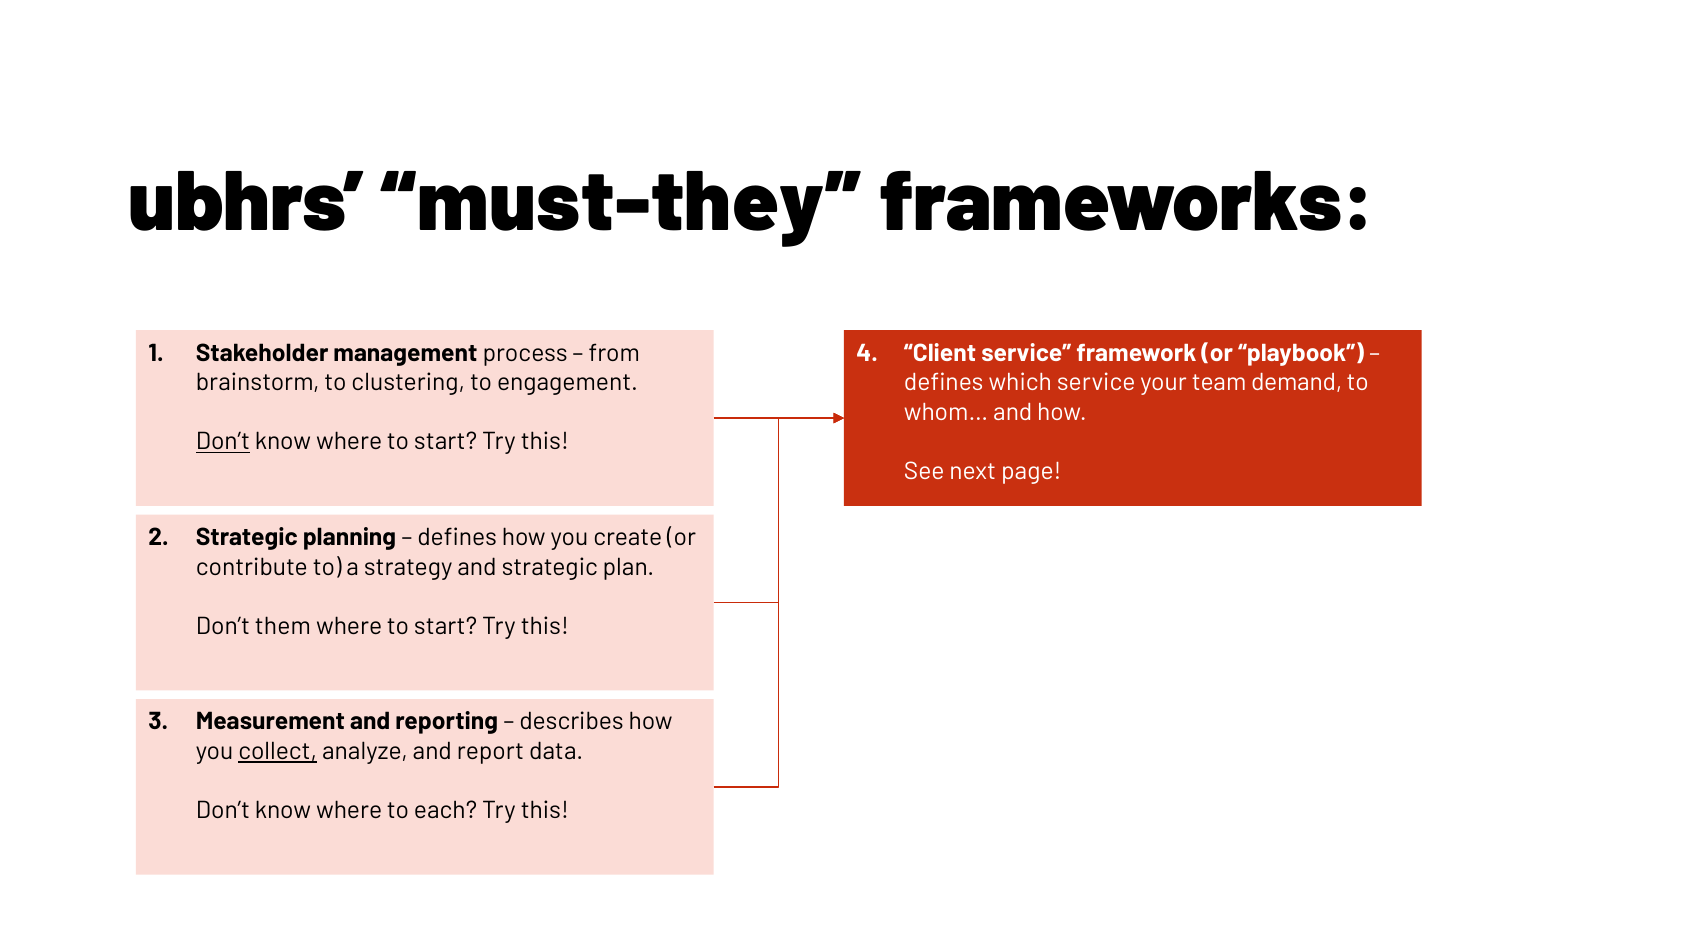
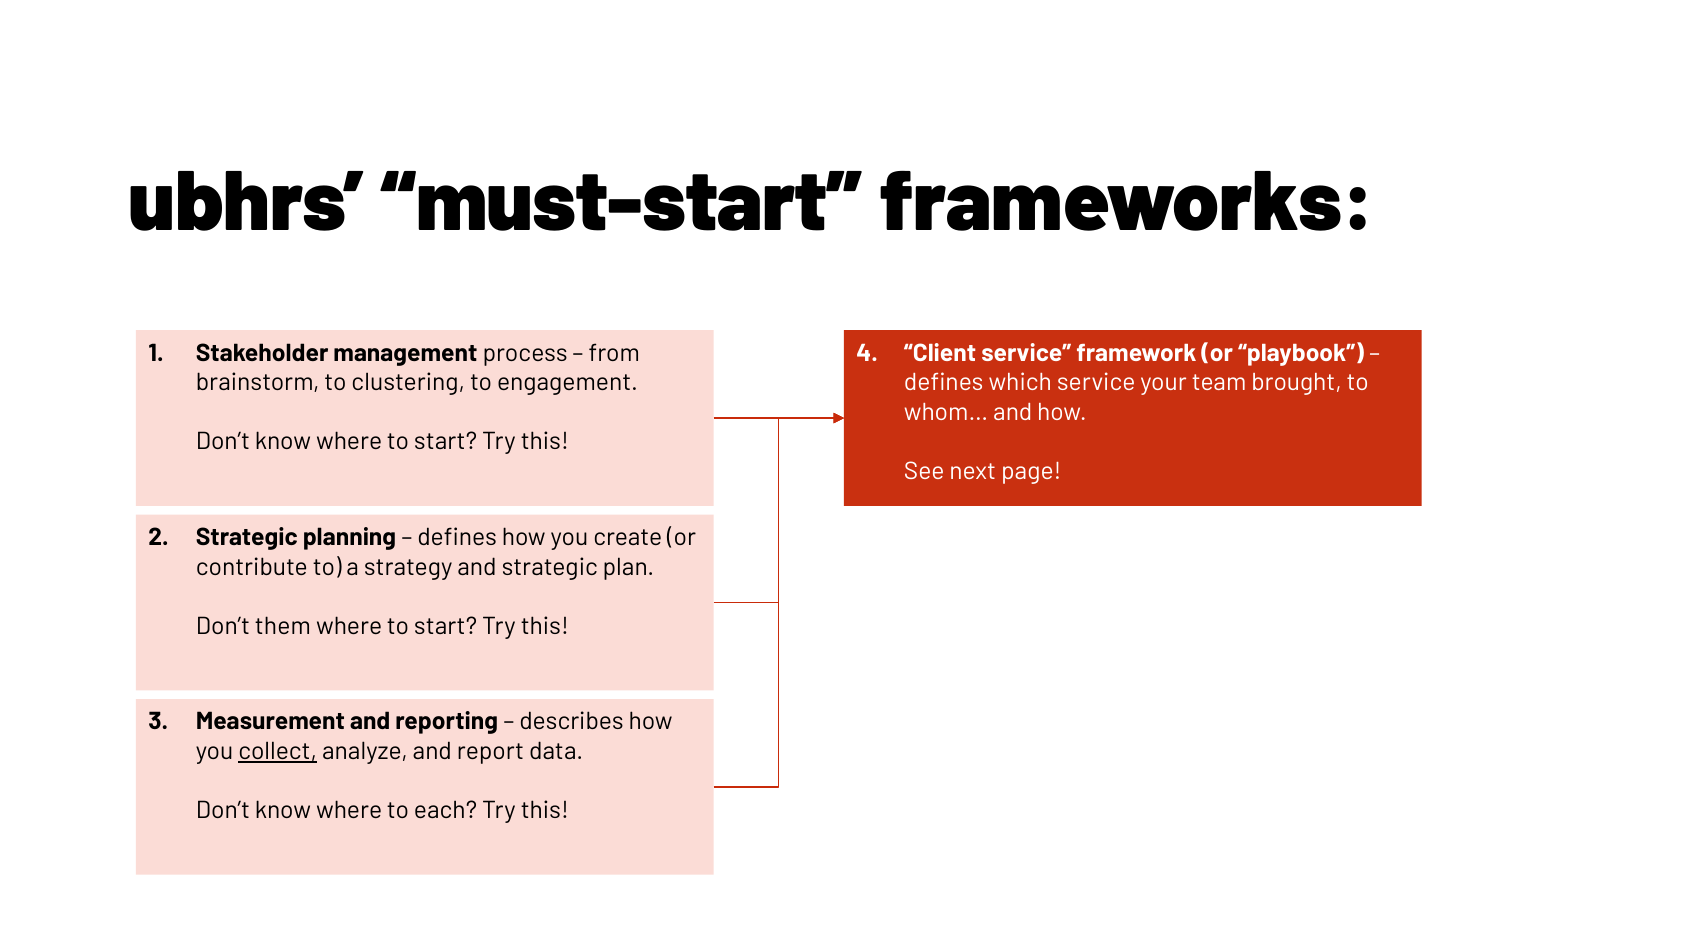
must-they: must-they -> must-start
demand: demand -> brought
Don’t at (223, 441) underline: present -> none
